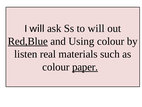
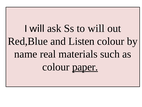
Red,Blue underline: present -> none
Using: Using -> Listen
listen: listen -> name
